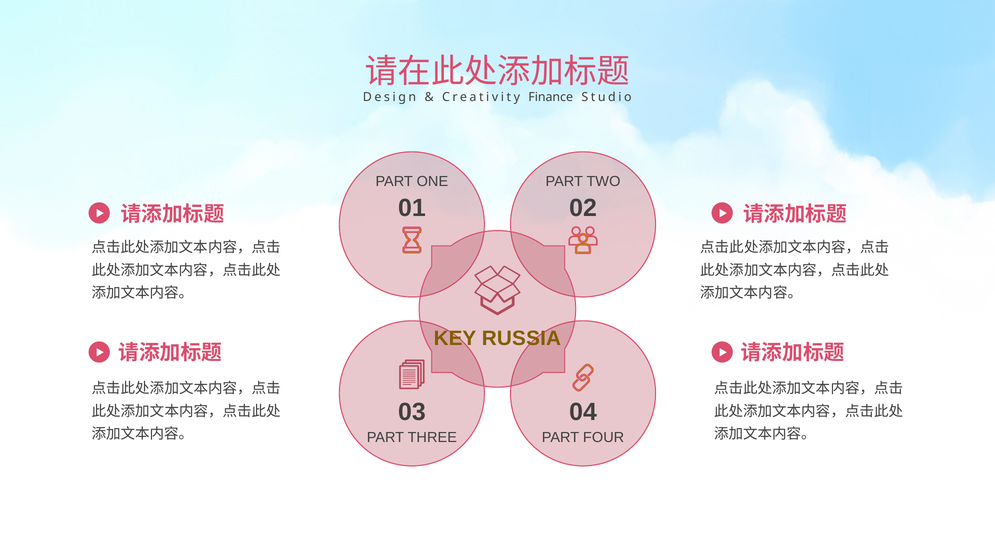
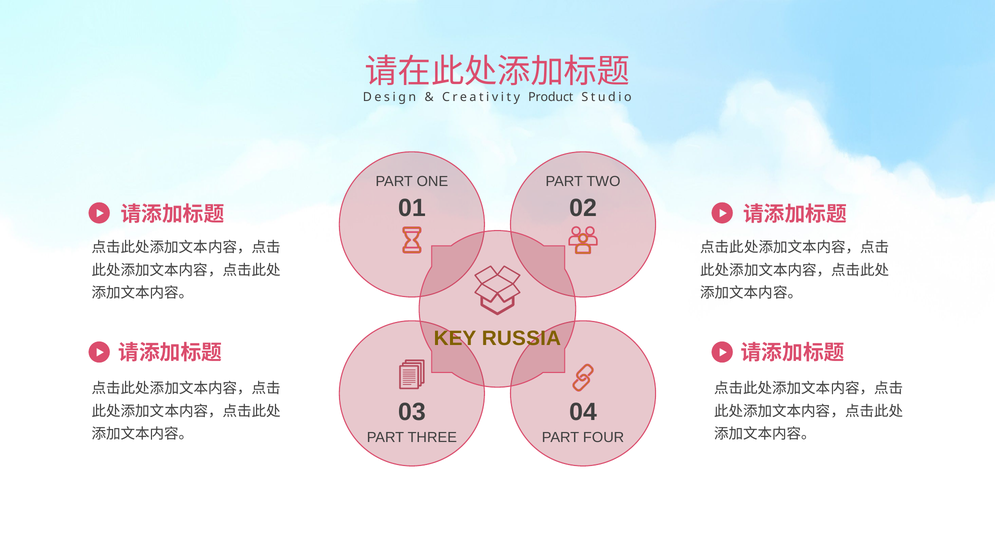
Finance: Finance -> Product
